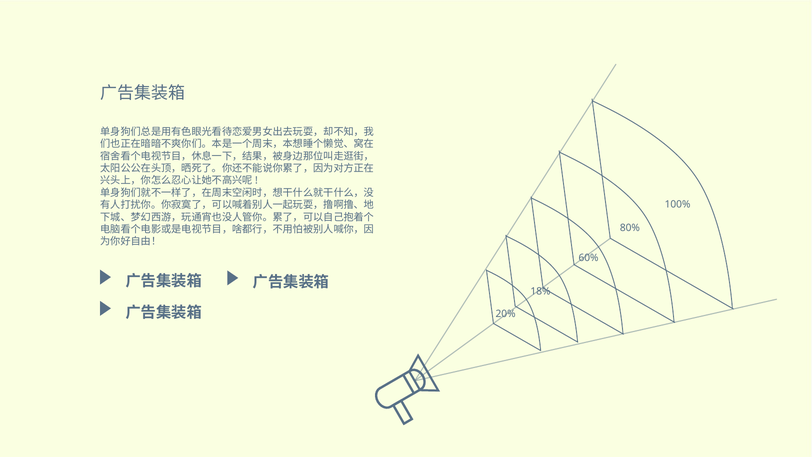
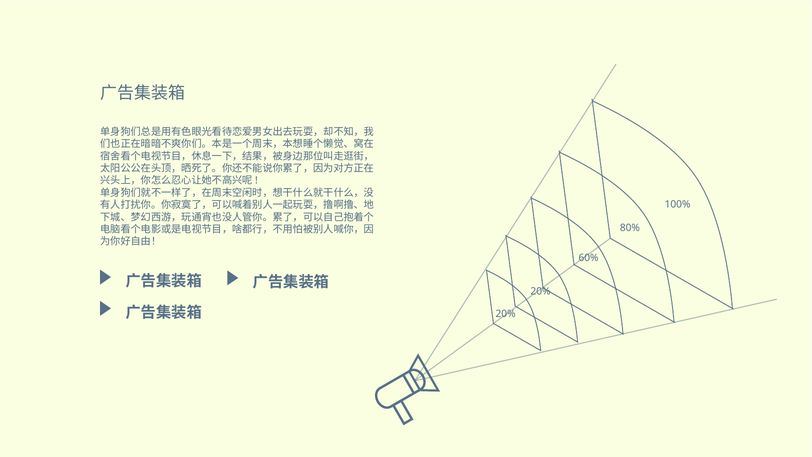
18% at (540, 291): 18% -> 20%
